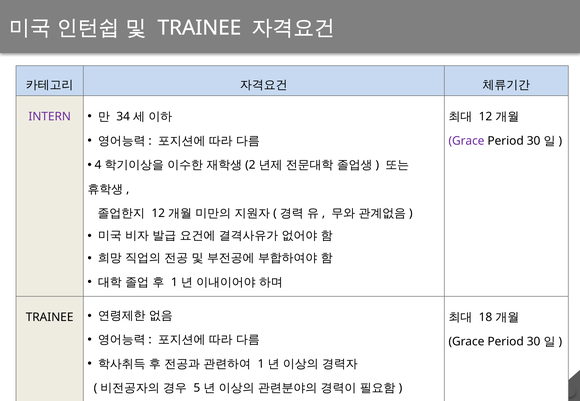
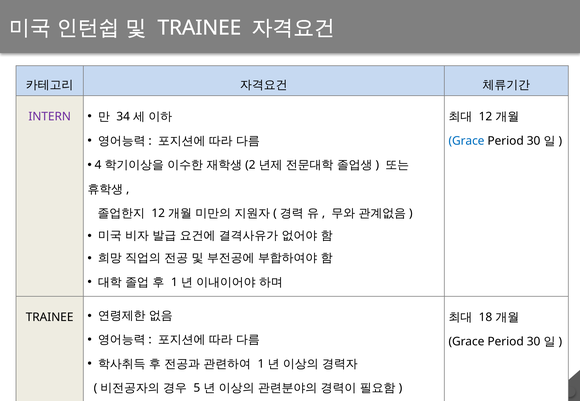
Grace at (466, 141) colour: purple -> blue
